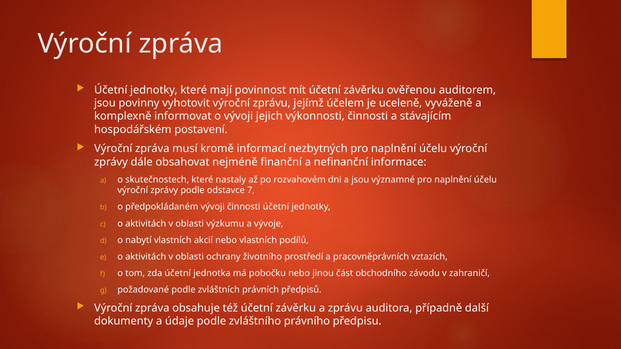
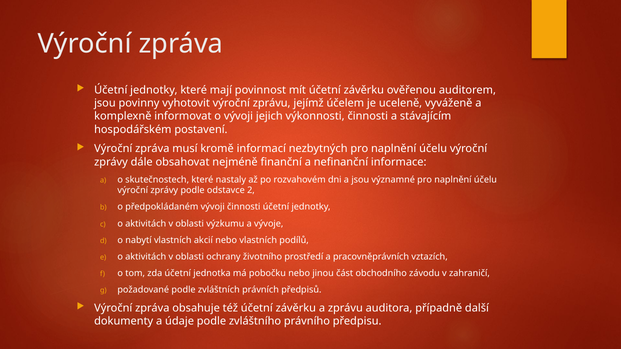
7: 7 -> 2
